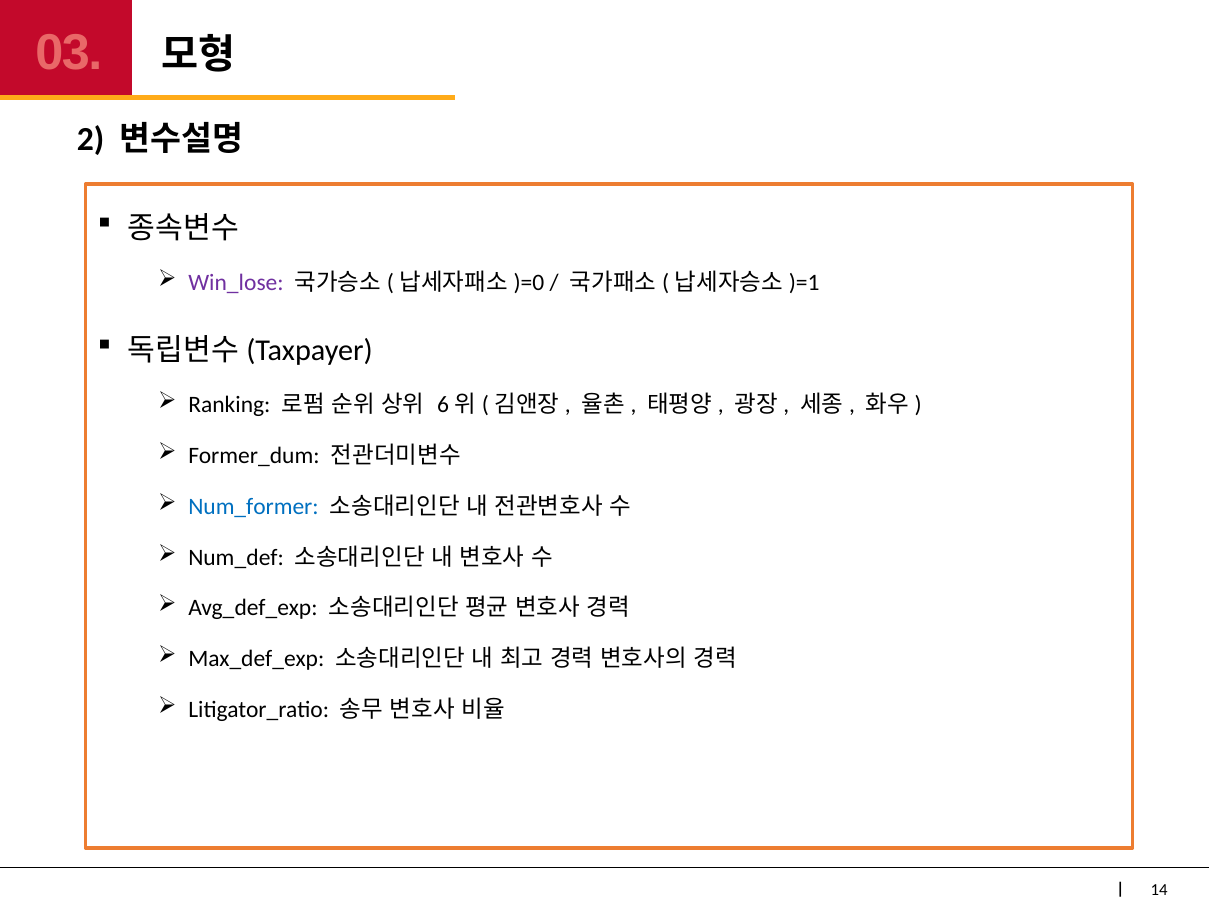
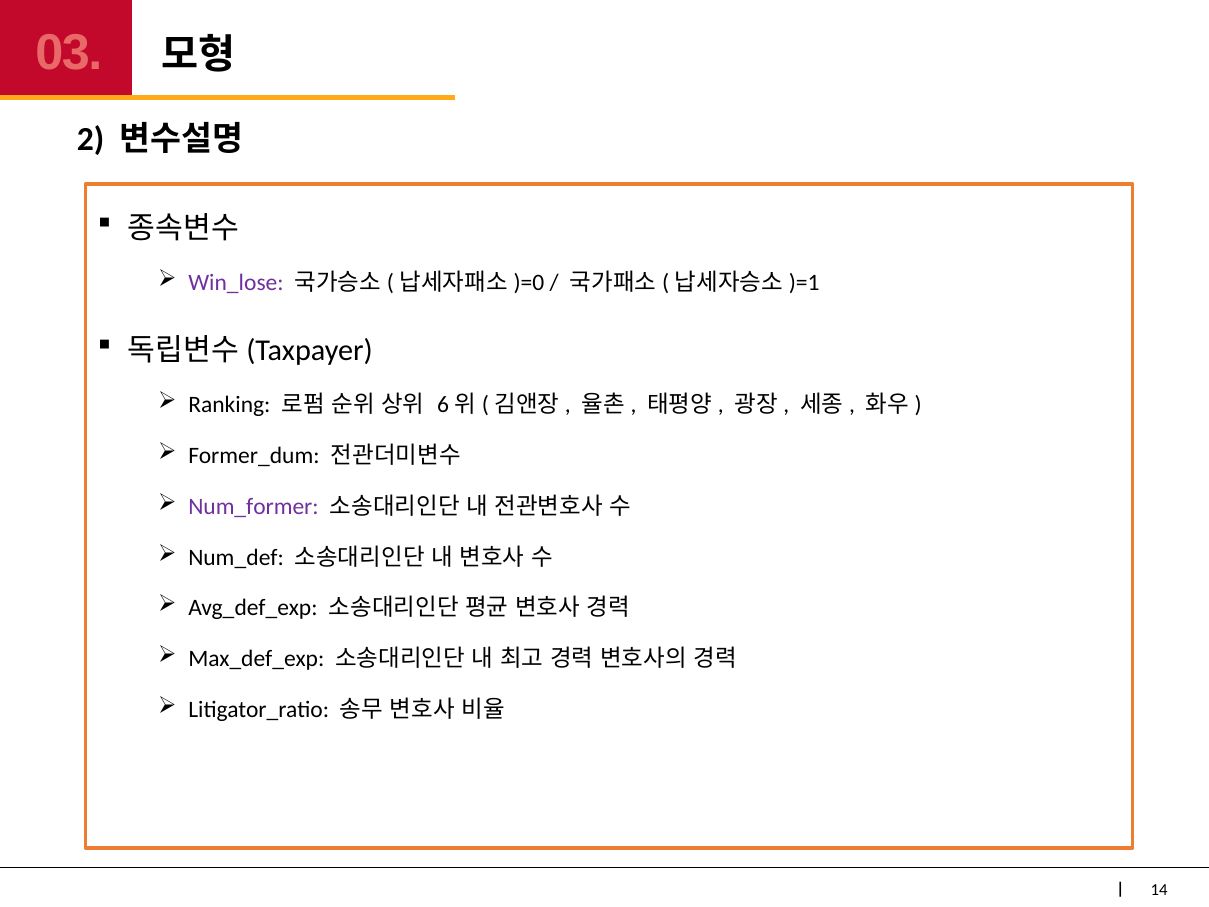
Num_former colour: blue -> purple
